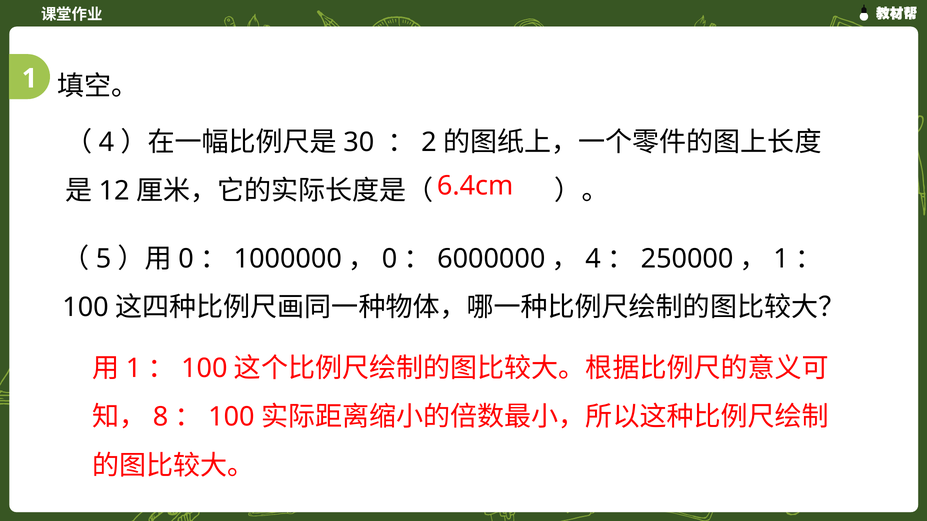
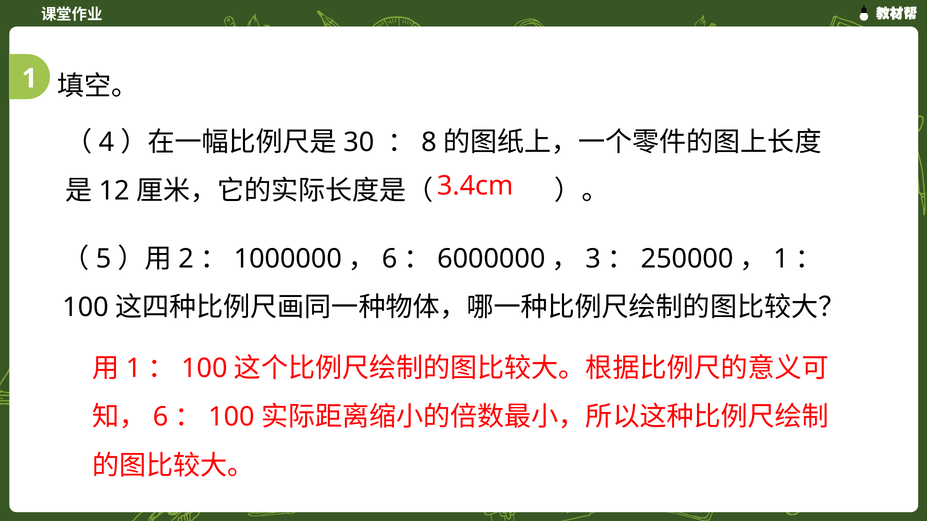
2: 2 -> 8
6.4cm: 6.4cm -> 3.4cm
0 at (186, 259): 0 -> 2
0 at (390, 259): 0 -> 6
4 at (593, 259): 4 -> 3
8 at (161, 417): 8 -> 6
